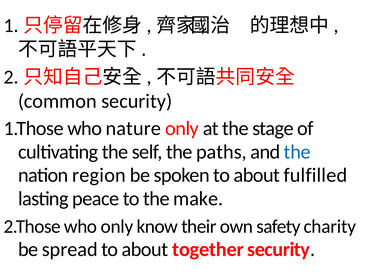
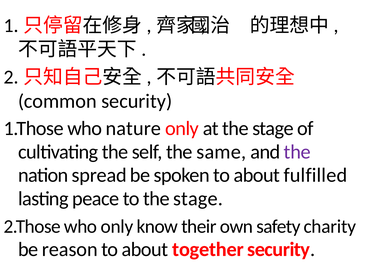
paths: paths -> same
the at (297, 152) colour: blue -> purple
region: region -> spread
to the make: make -> stage
spread: spread -> reason
